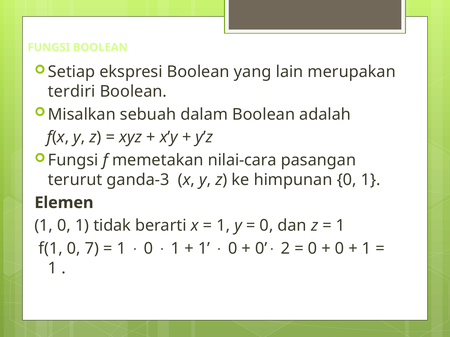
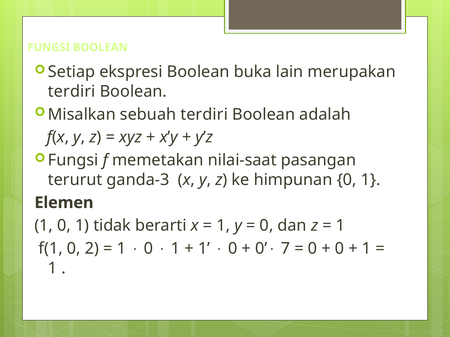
yang: yang -> buka
sebuah dalam: dalam -> terdiri
nilai-cara: nilai-cara -> nilai-saat
7: 7 -> 2
2: 2 -> 7
